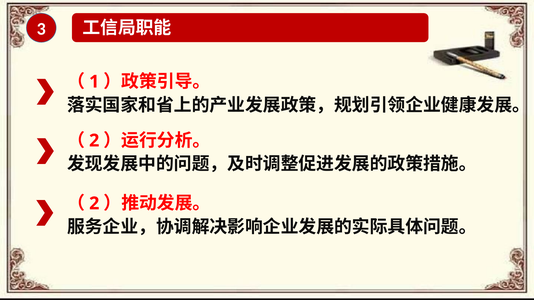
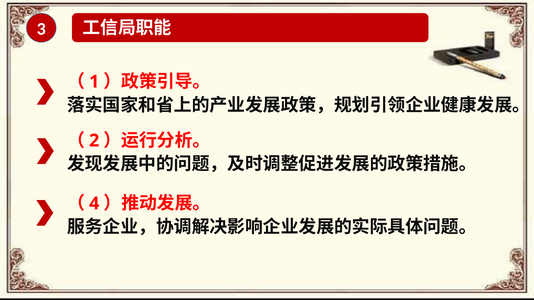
2 at (94, 204): 2 -> 4
